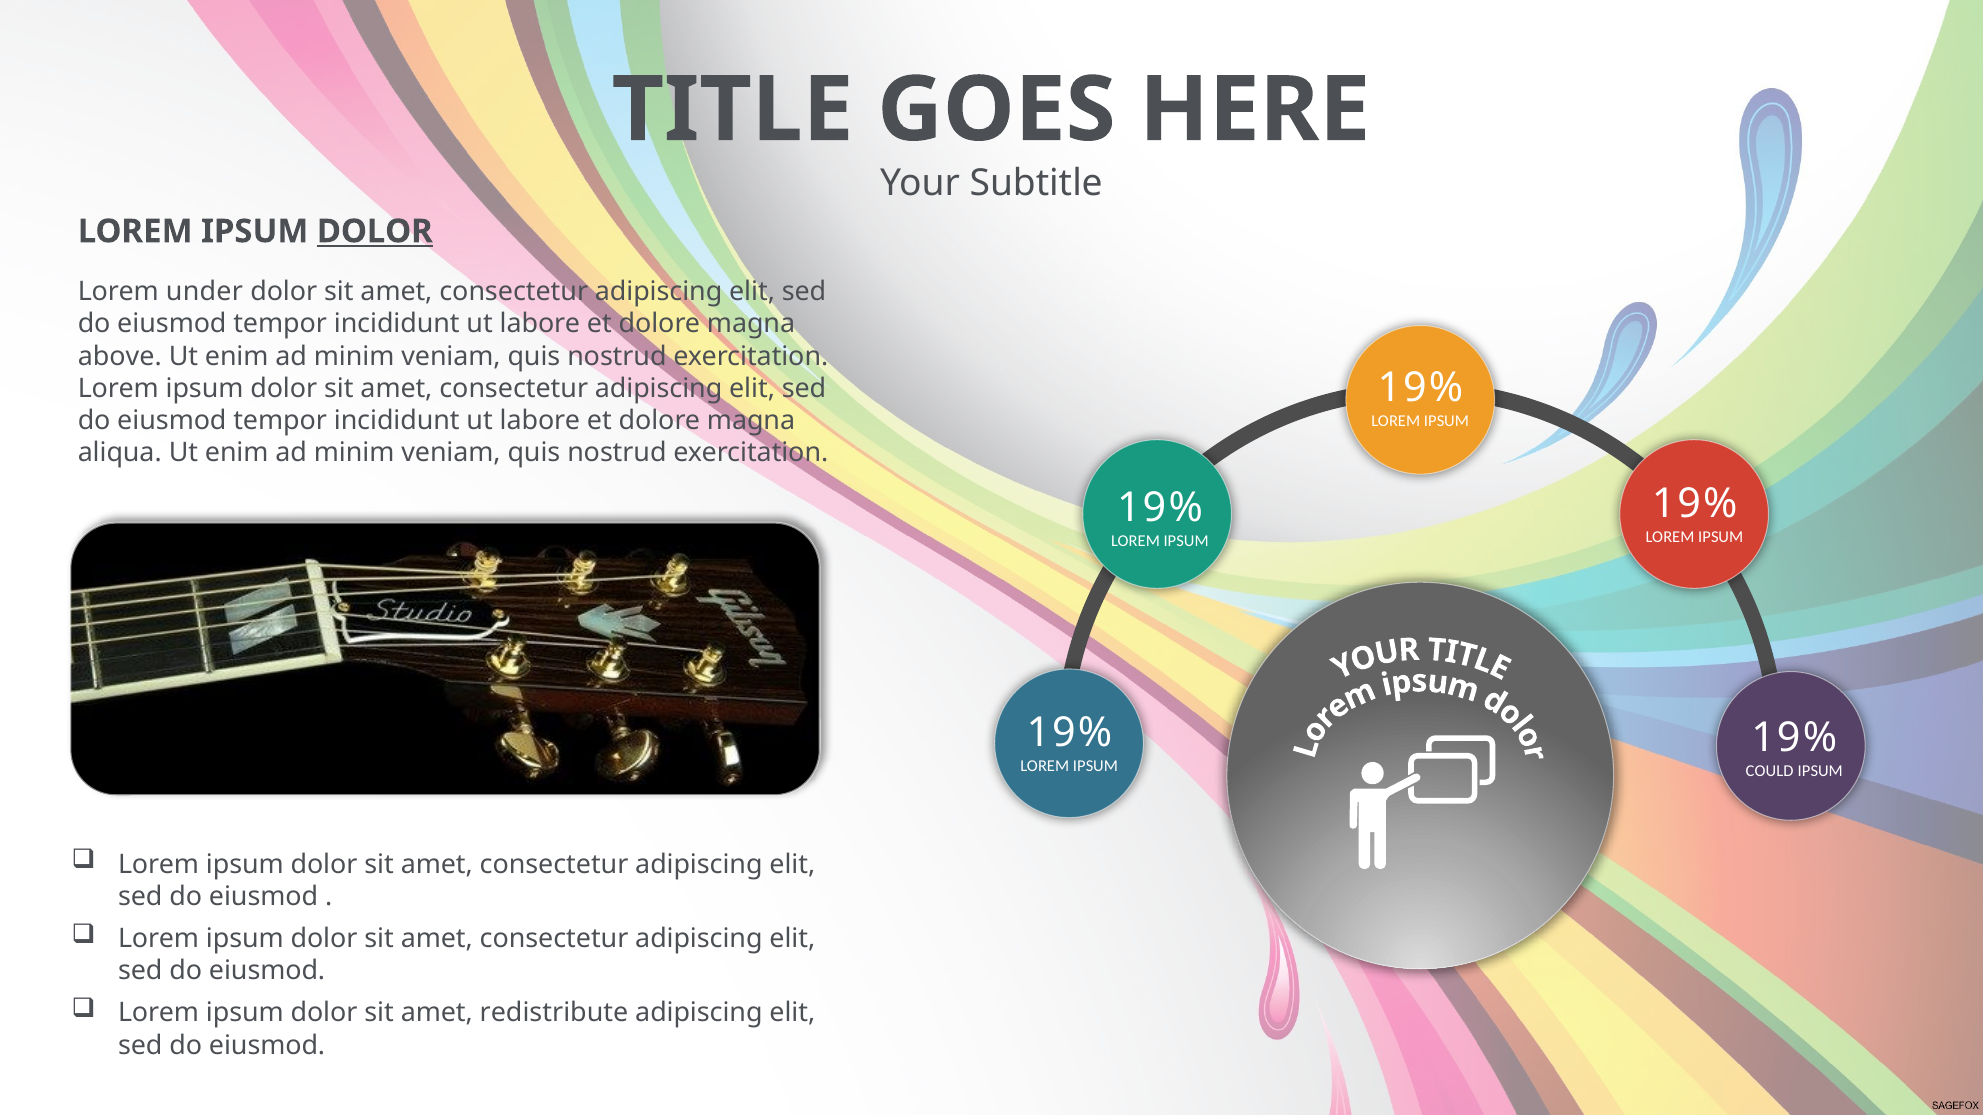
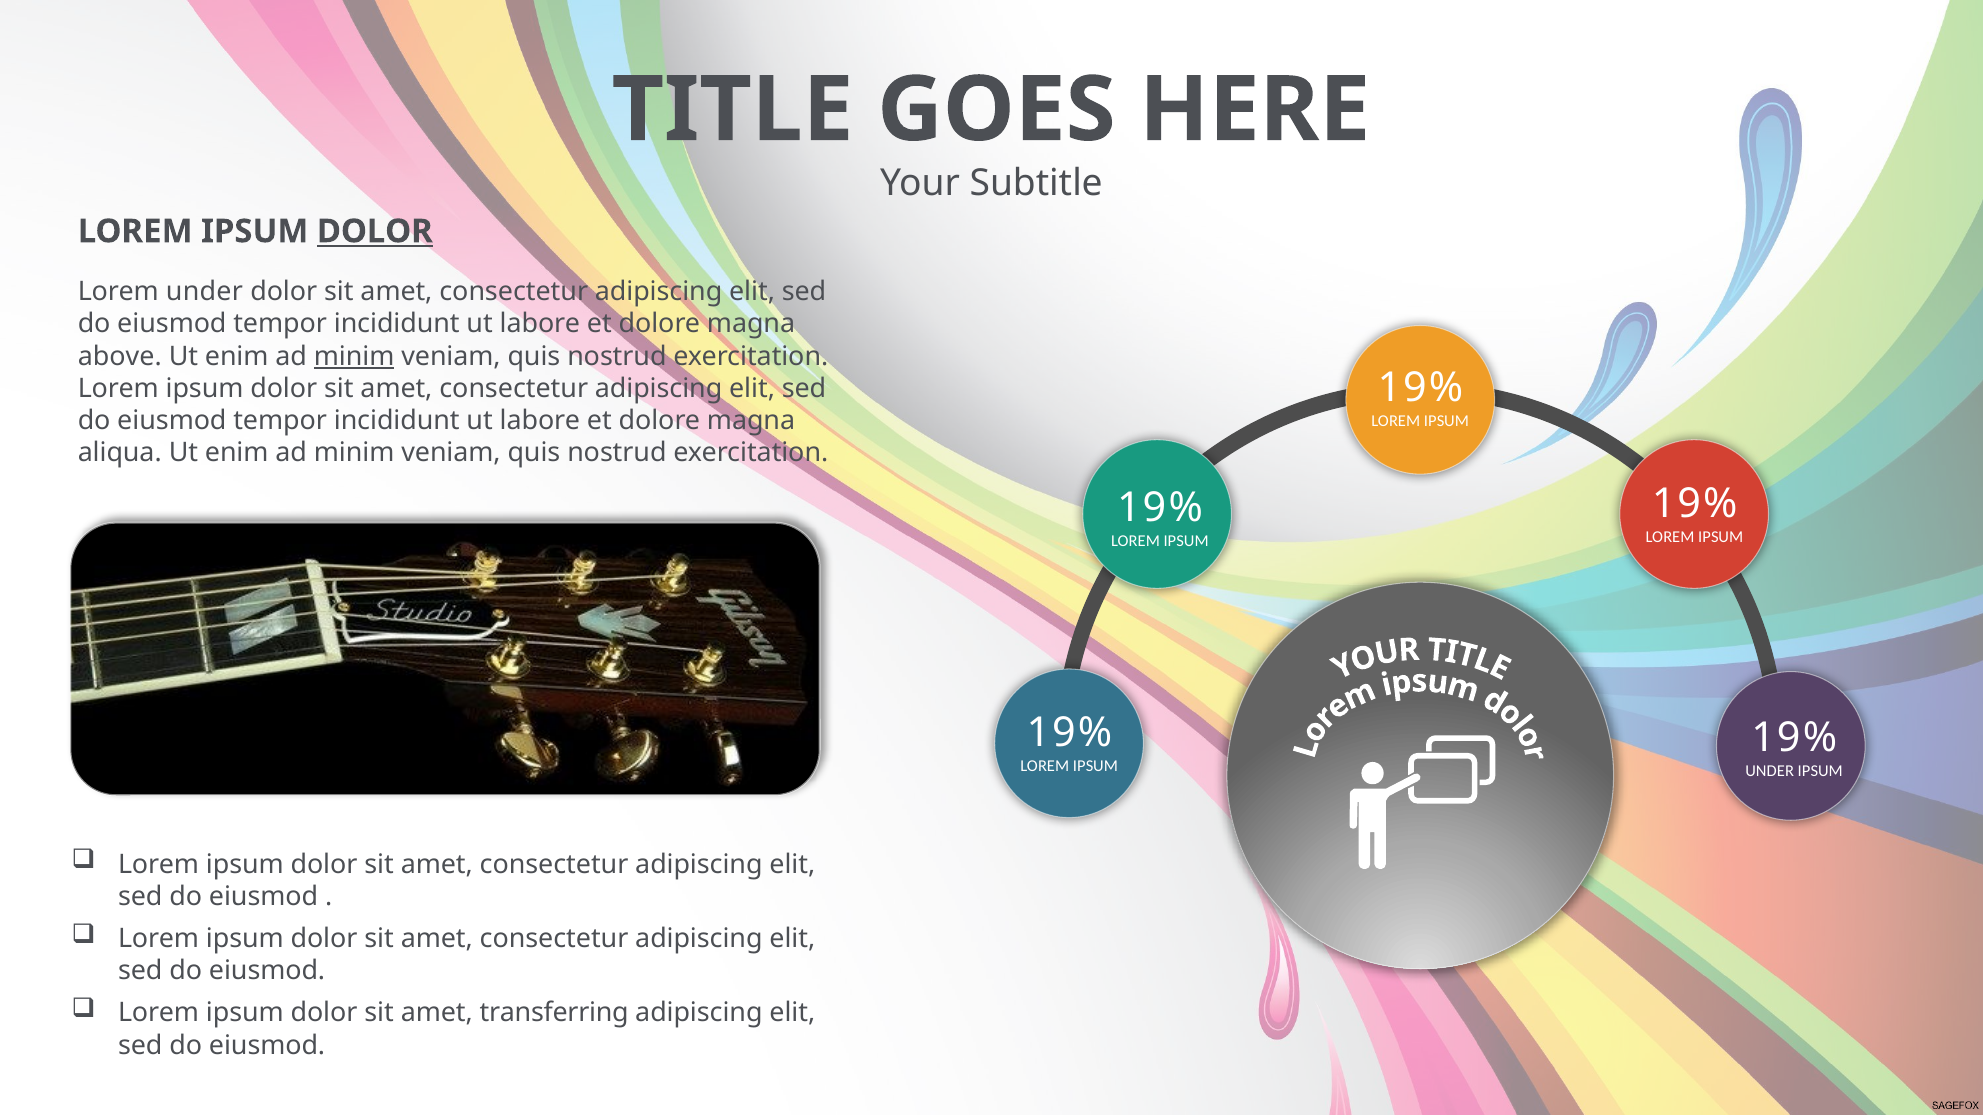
minim at (354, 356) underline: none -> present
COULD at (1770, 771): COULD -> UNDER
redistribute: redistribute -> transferring
